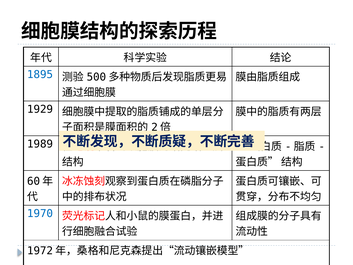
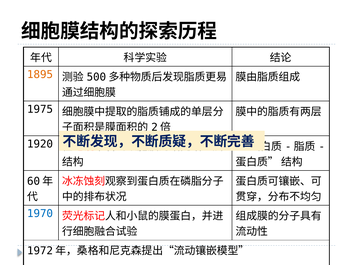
1895 colour: blue -> orange
1929: 1929 -> 1975
1989: 1989 -> 1920
